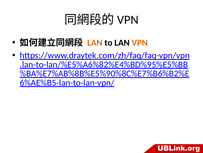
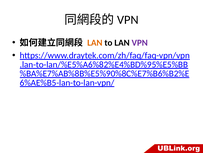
VPN colour: orange -> purple
